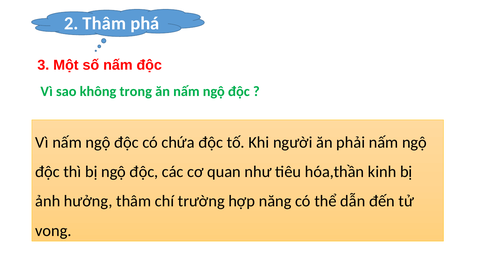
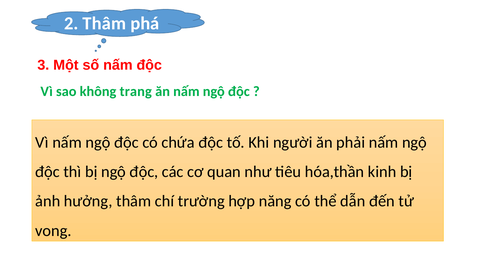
trong: trong -> trang
